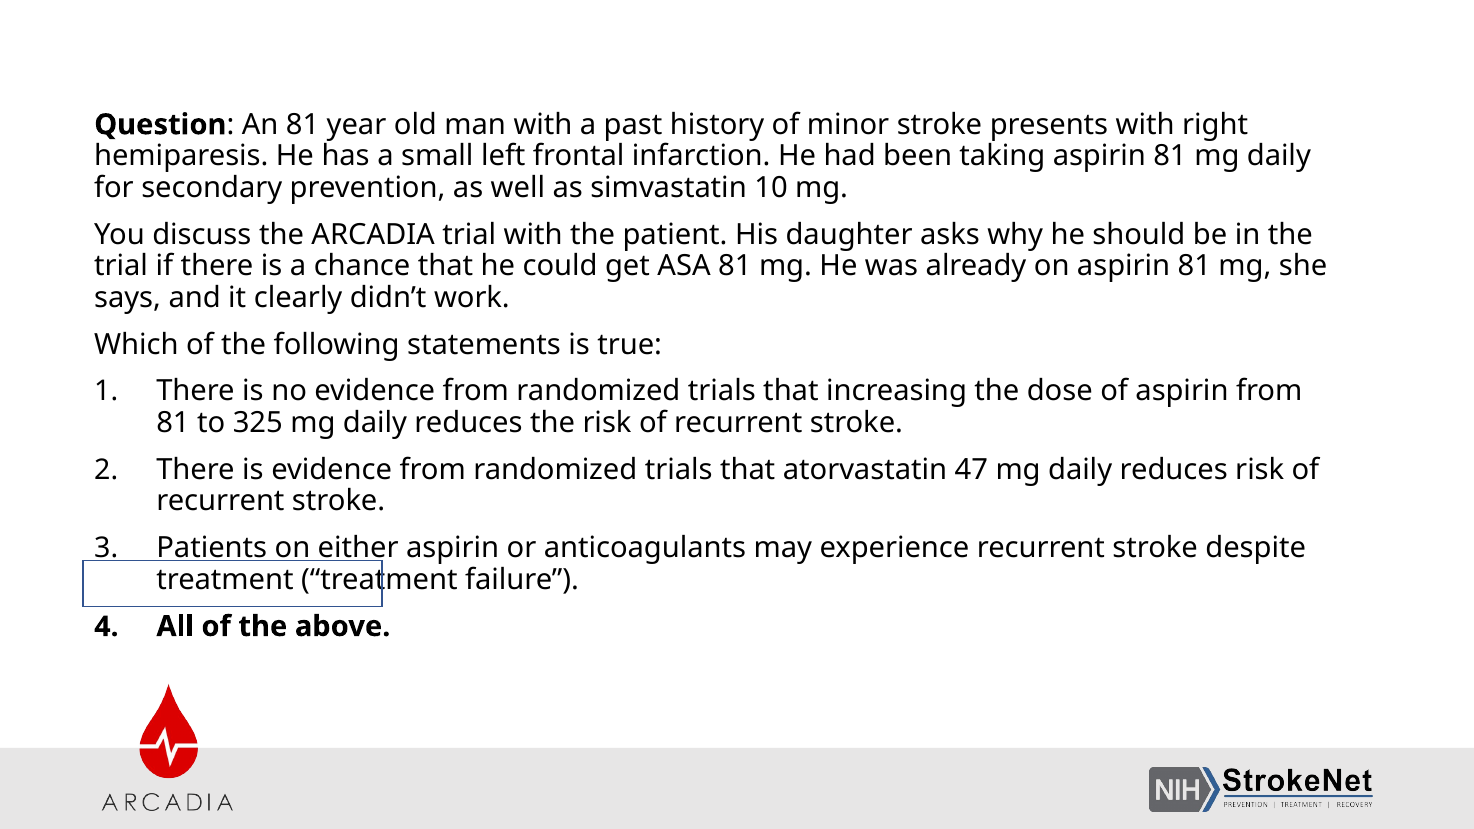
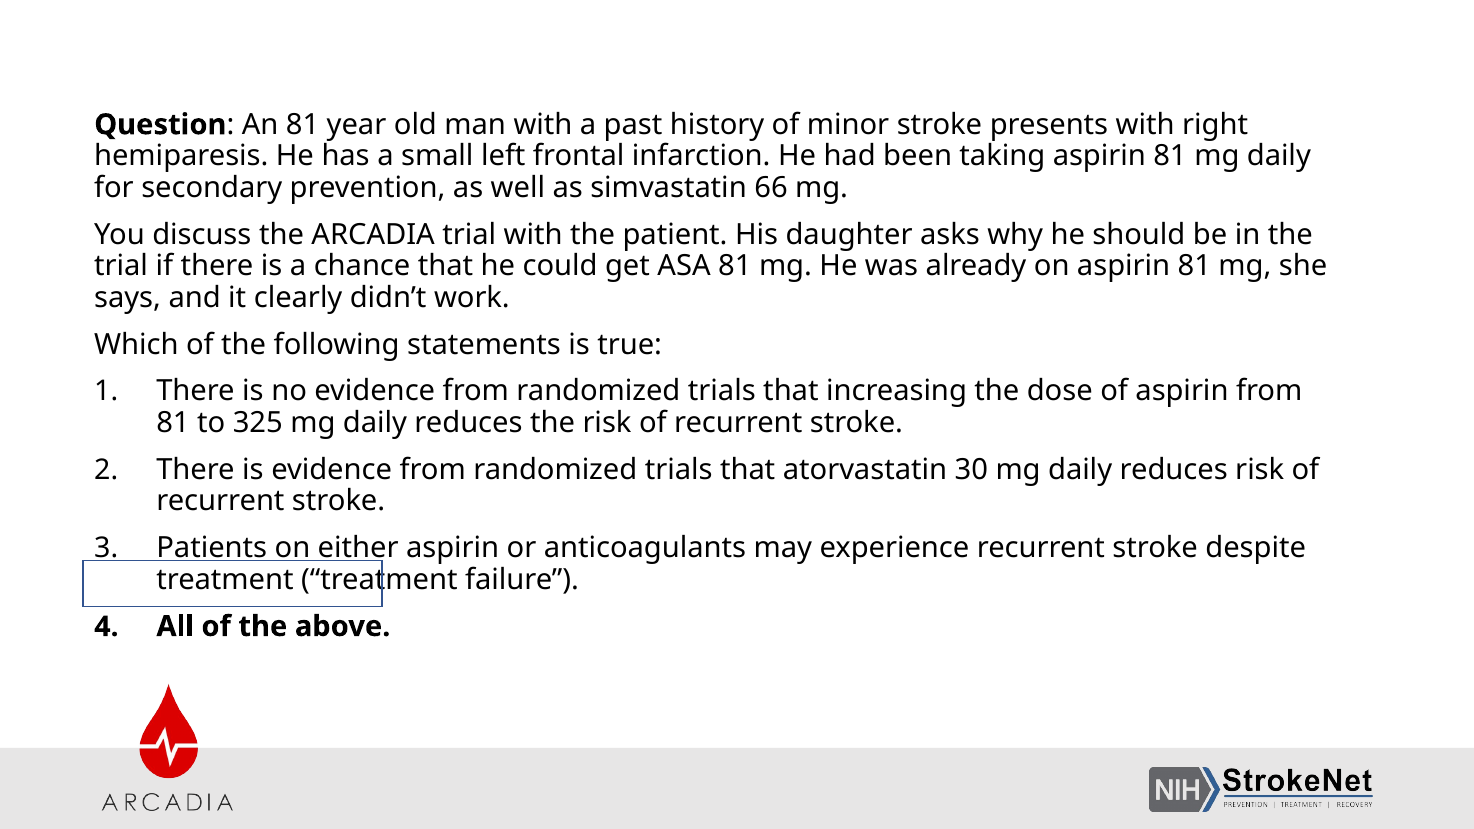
10: 10 -> 66
47: 47 -> 30
